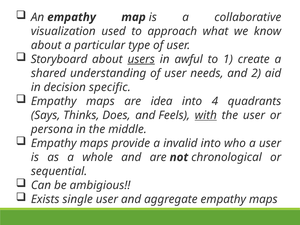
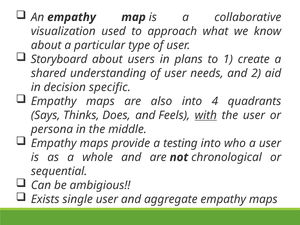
users underline: present -> none
awful: awful -> plans
idea: idea -> also
invalid: invalid -> testing
